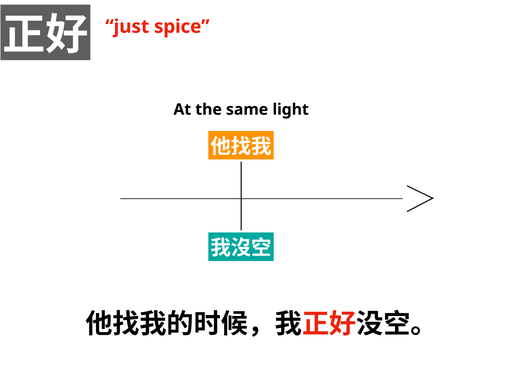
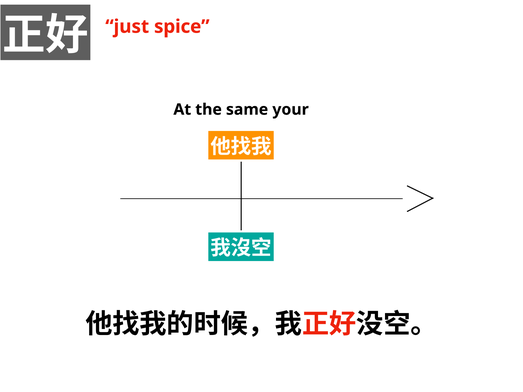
light: light -> your
